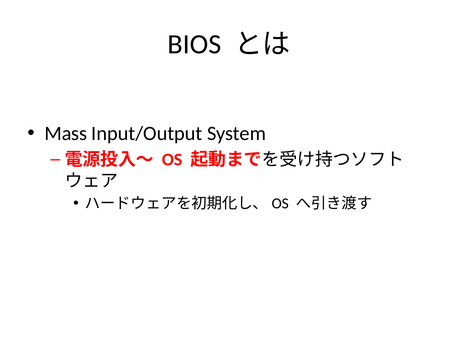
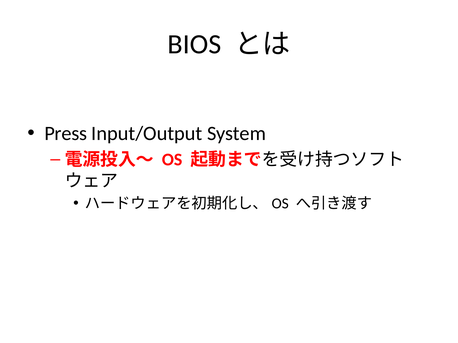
Mass: Mass -> Press
